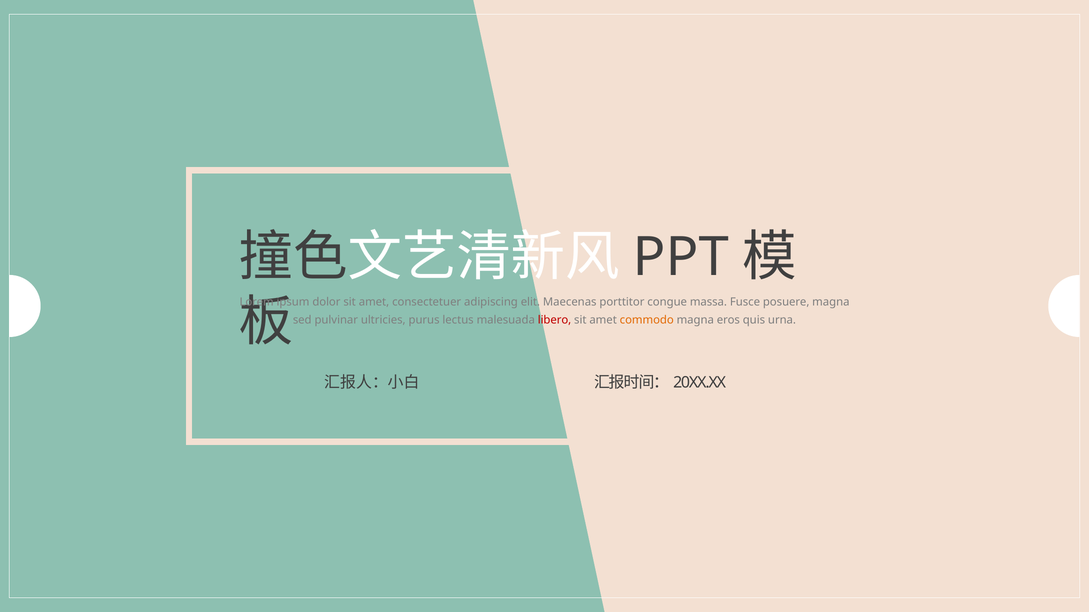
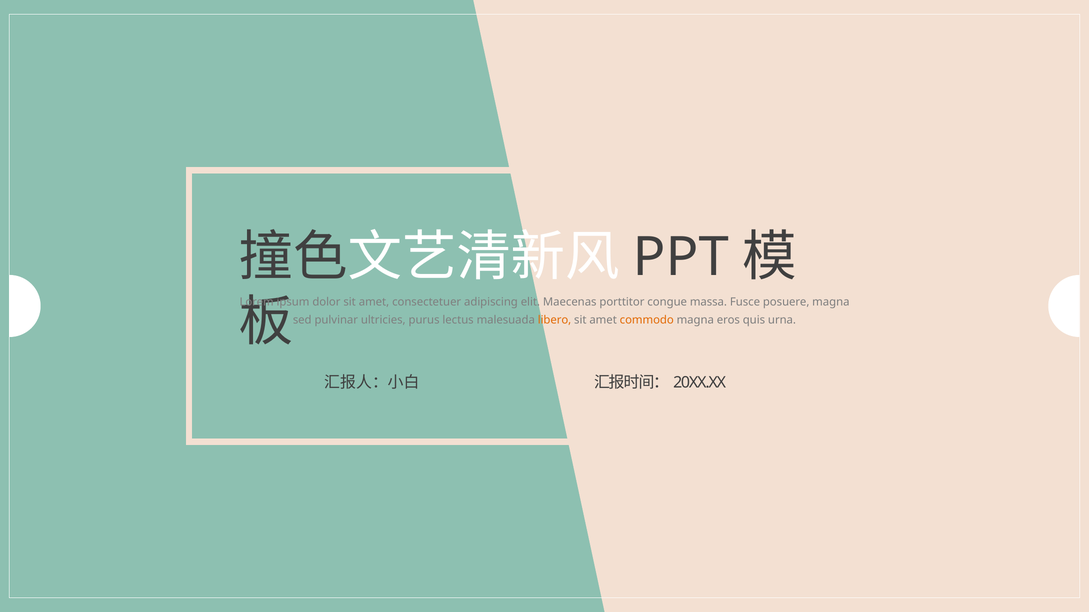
libero colour: red -> orange
